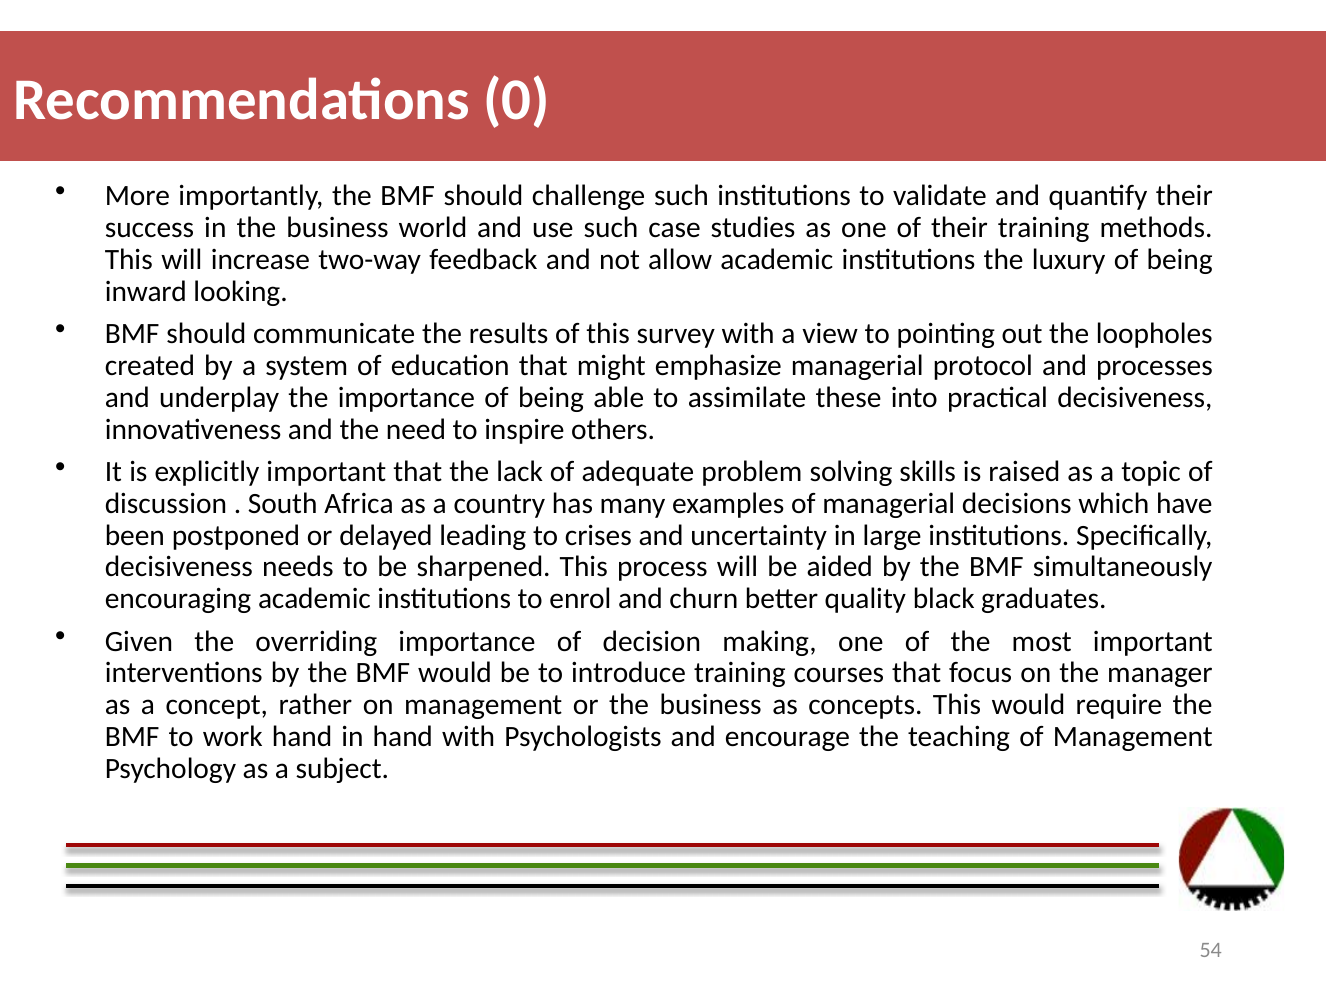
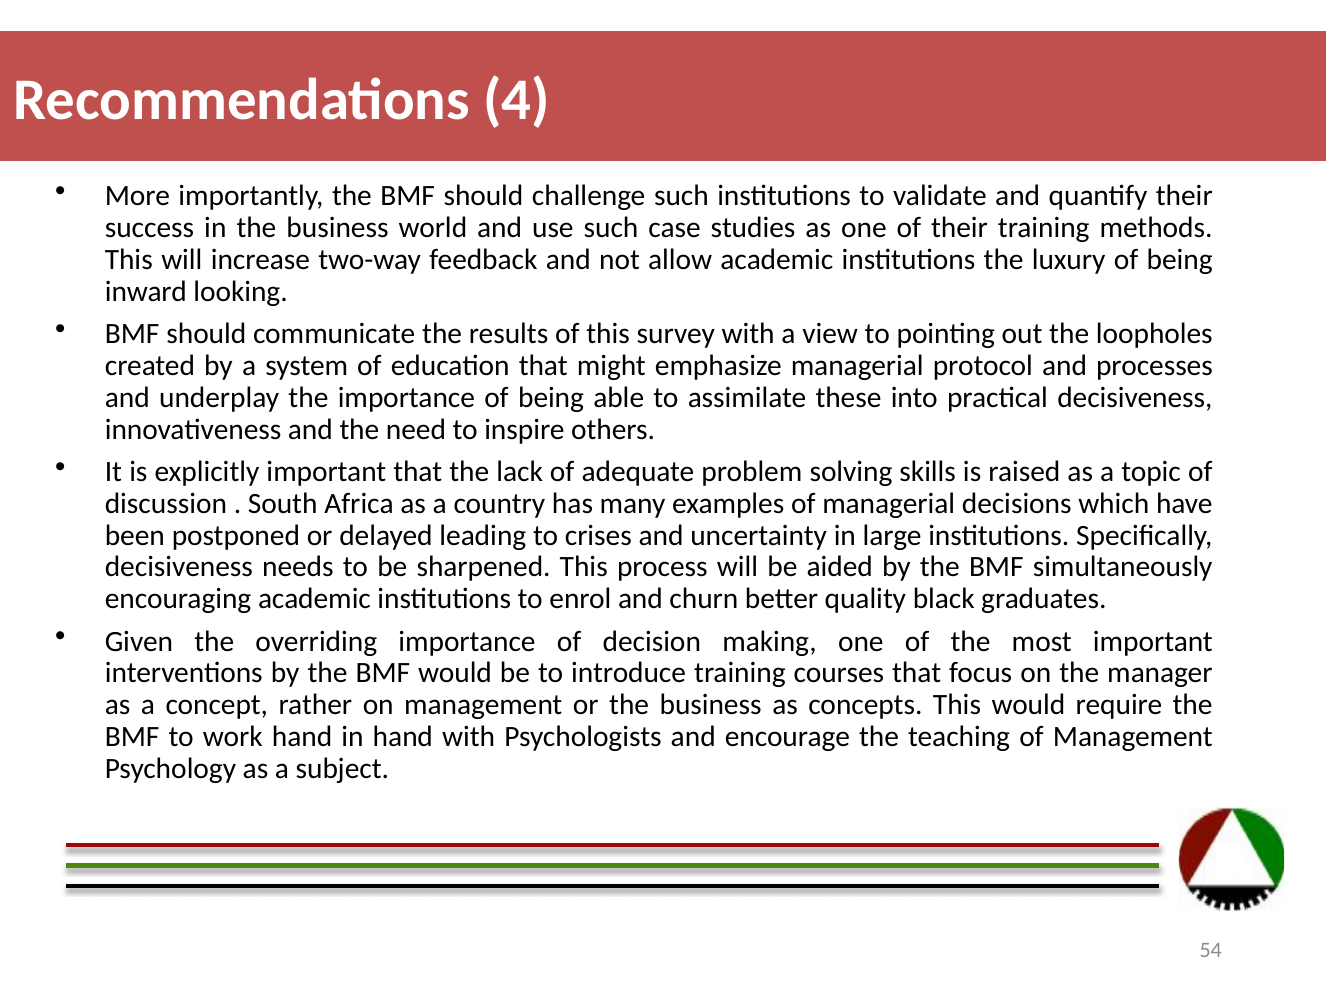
0: 0 -> 4
